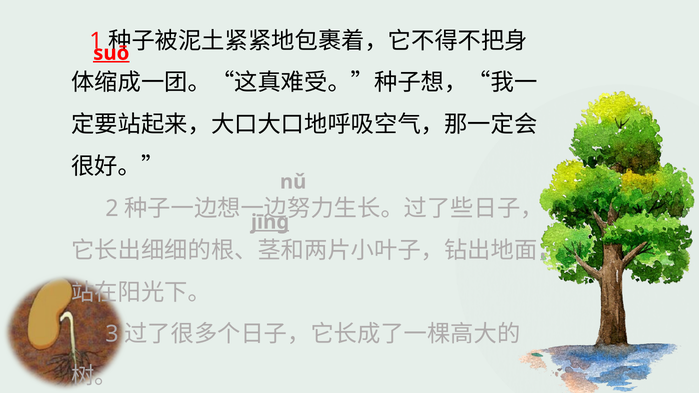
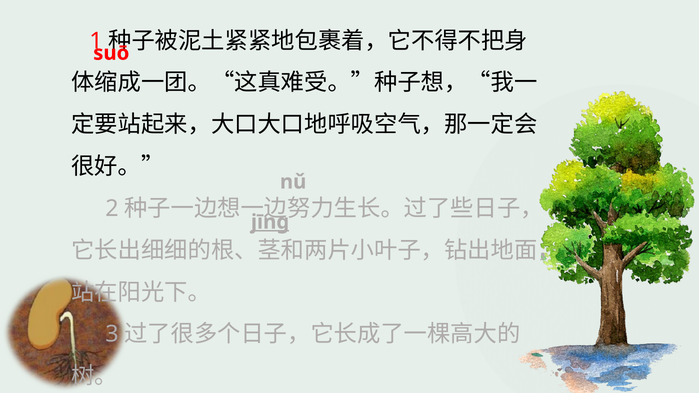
suō underline: present -> none
